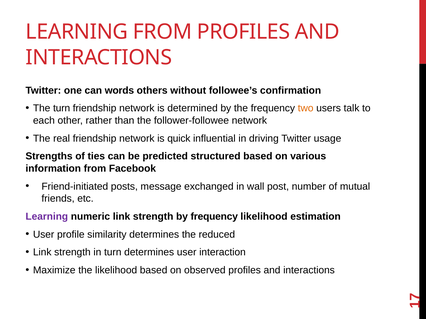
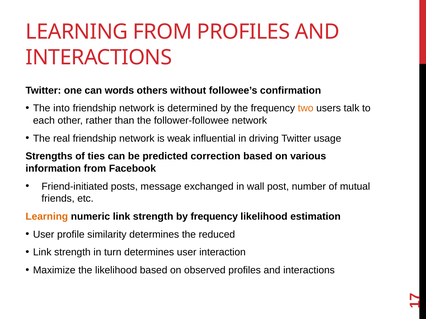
The turn: turn -> into
quick: quick -> weak
structured: structured -> correction
Learning at (47, 217) colour: purple -> orange
